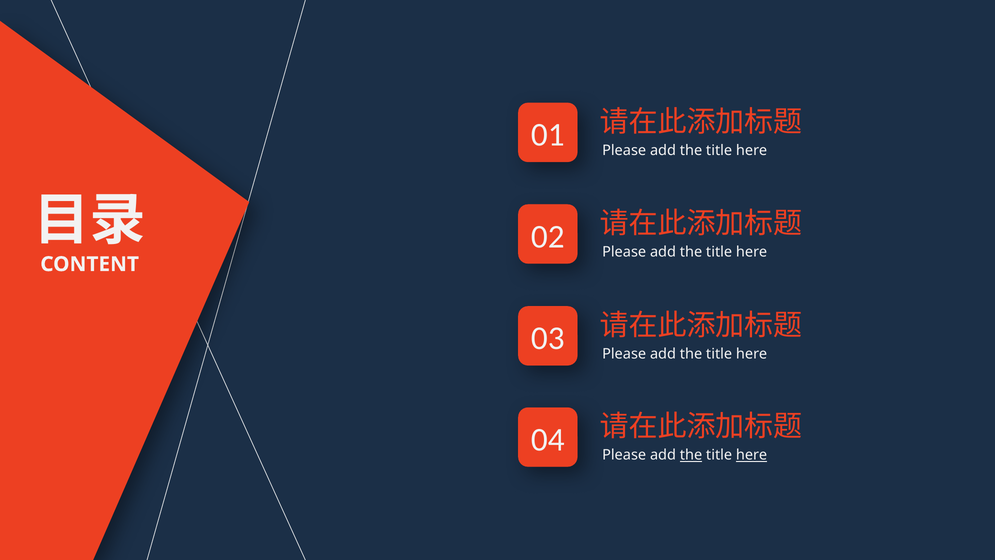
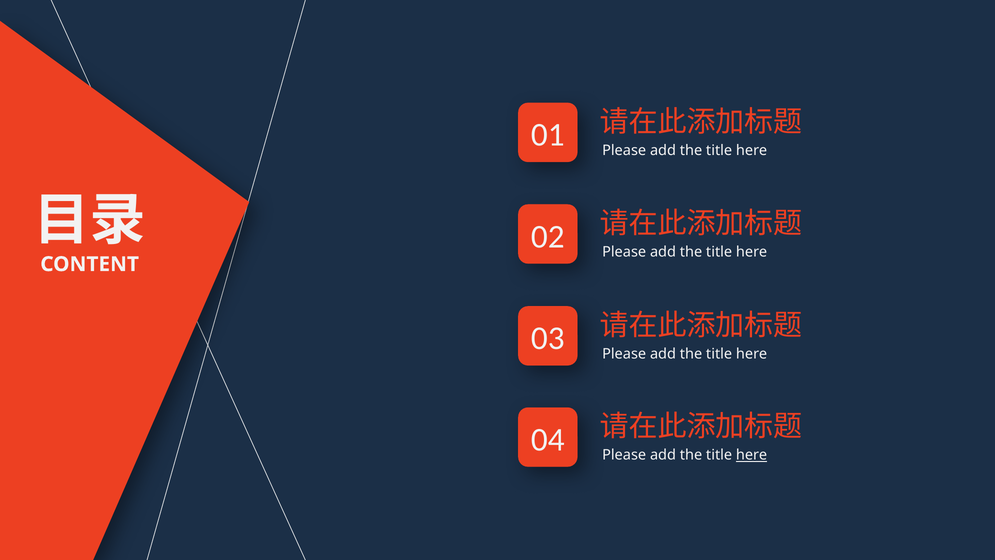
the at (691, 455) underline: present -> none
